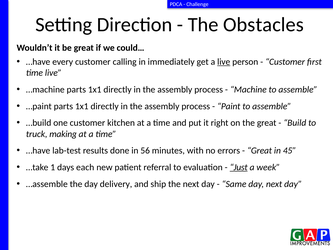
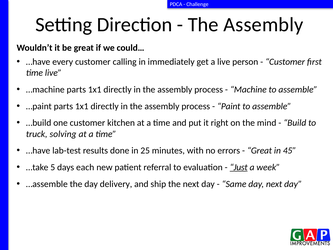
Obstacles at (263, 25): Obstacles -> Assembly
live at (224, 62) underline: present -> none
the great: great -> mind
making: making -> solving
56: 56 -> 25
1: 1 -> 5
